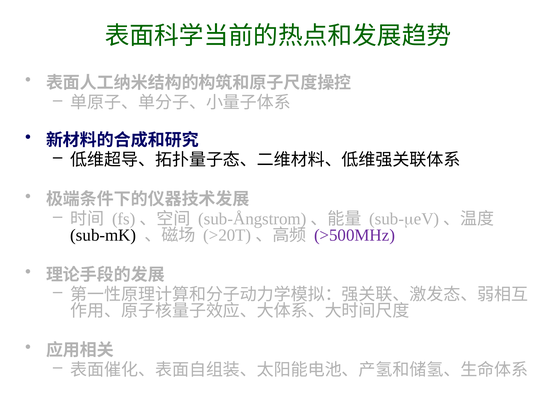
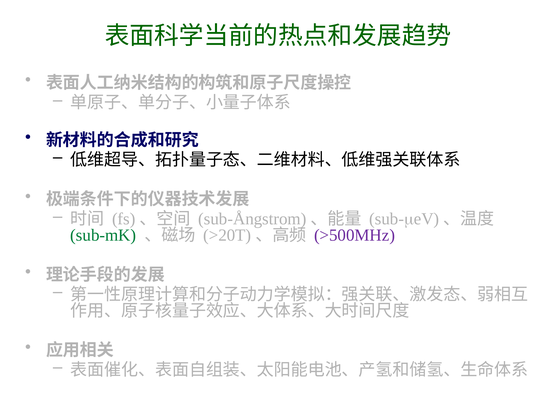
sub-mK colour: black -> green
